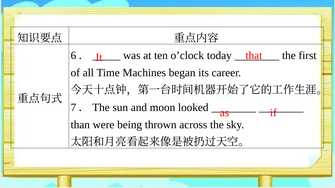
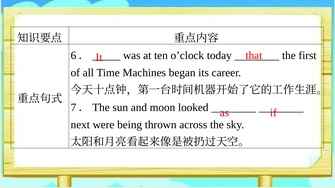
than: than -> next
